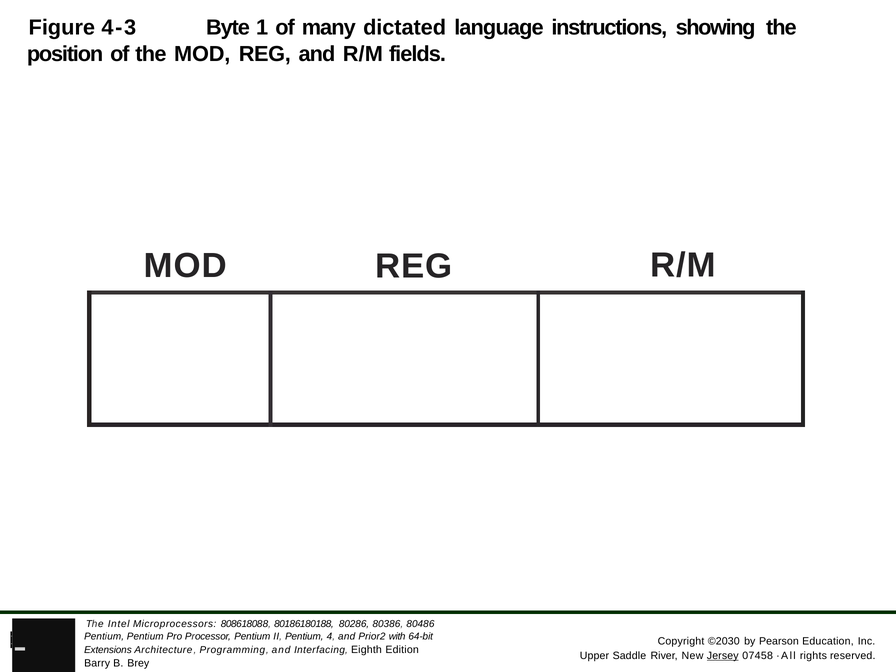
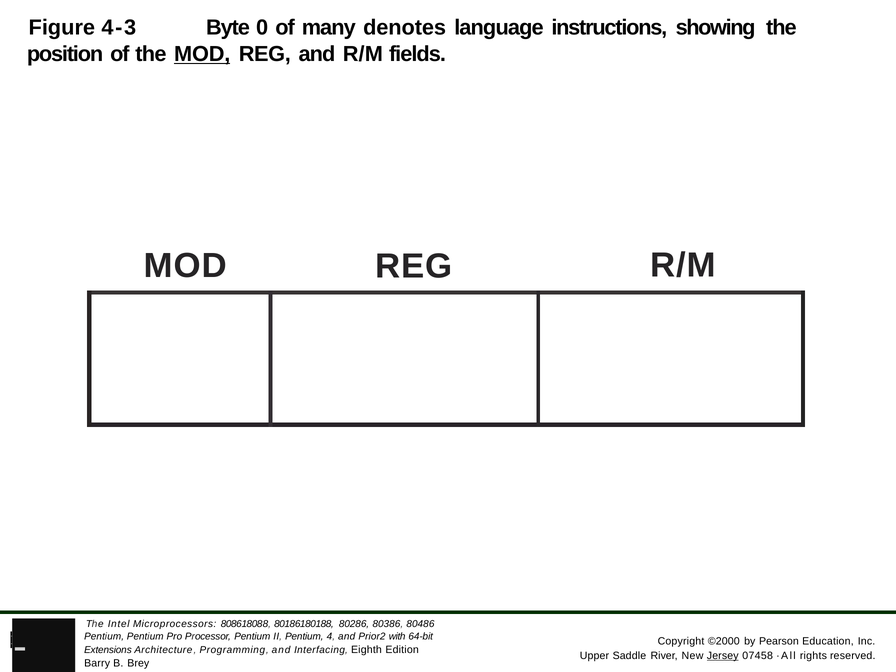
1: 1 -> 0
dictated: dictated -> denotes
MOD at (202, 54) underline: none -> present
©2030: ©2030 -> ©2000
